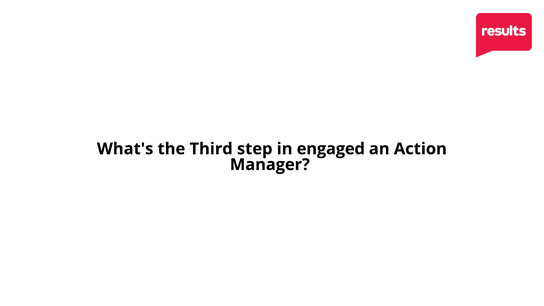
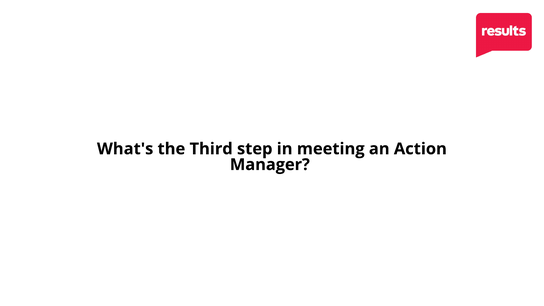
engaged: engaged -> meeting
